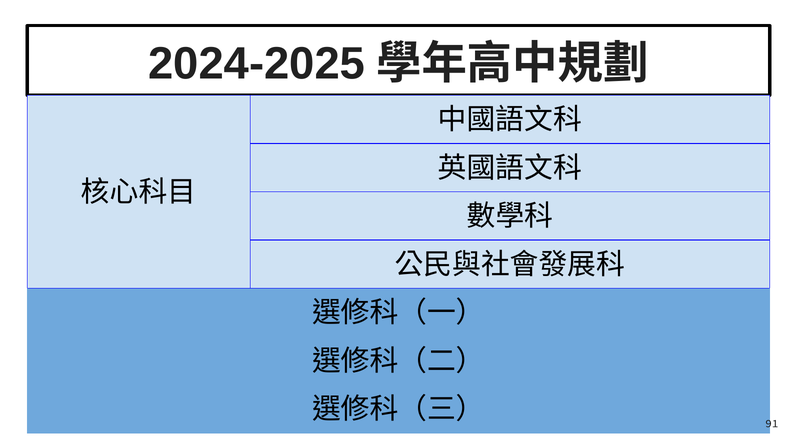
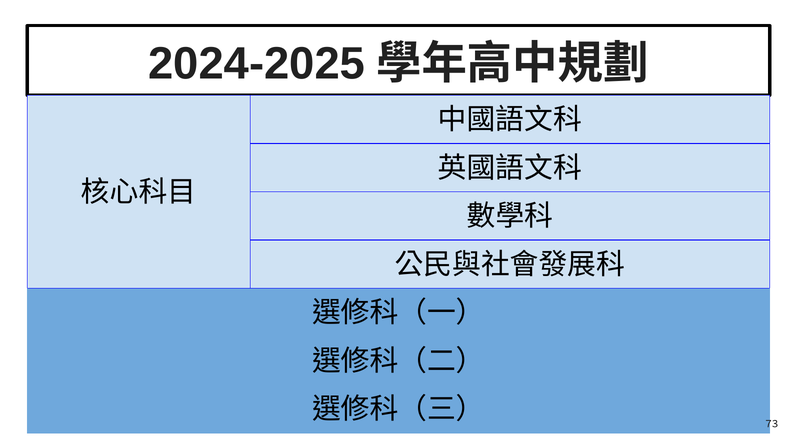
91: 91 -> 73
